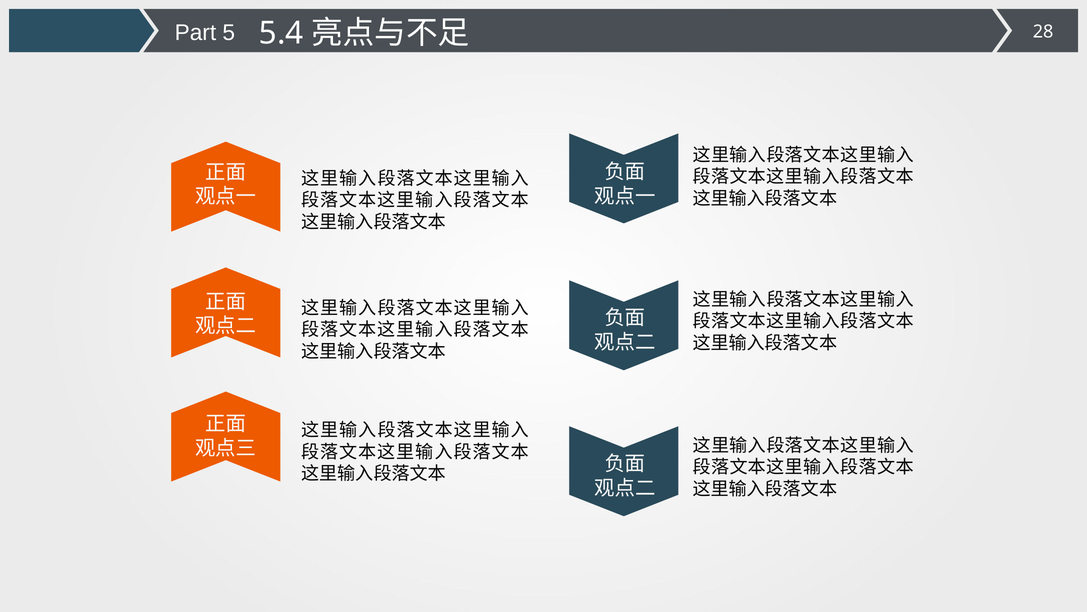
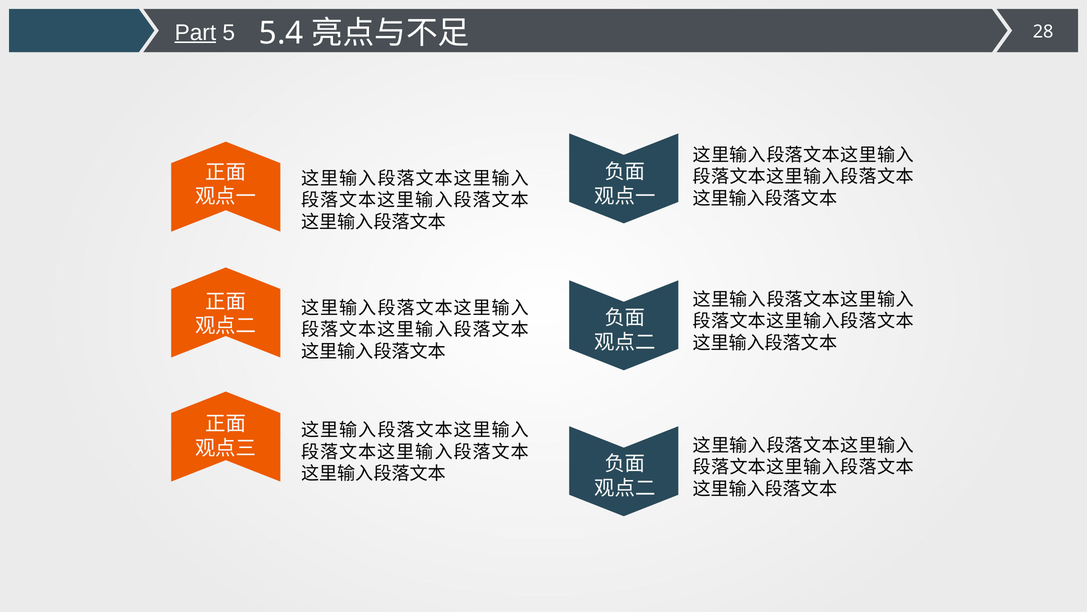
Part underline: none -> present
